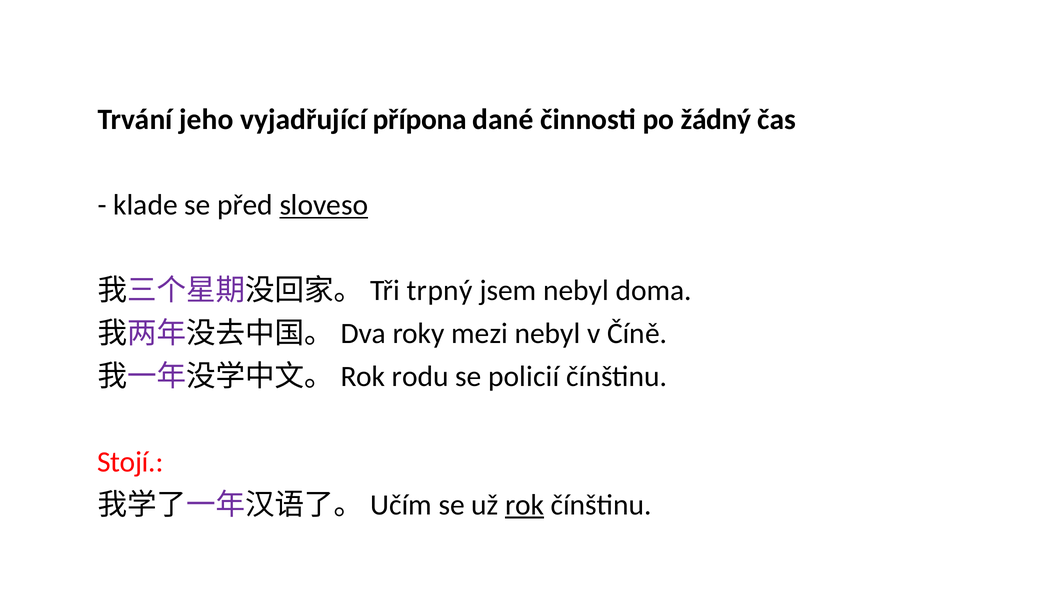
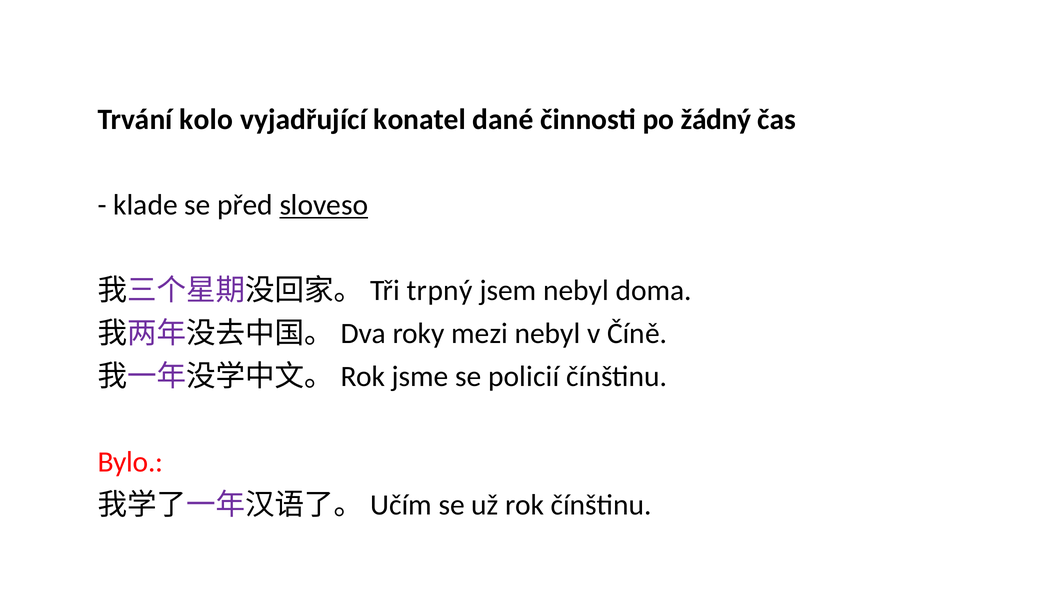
jeho: jeho -> kolo
přípona: přípona -> konatel
rodu: rodu -> jsme
Stojí: Stojí -> Bylo
rok underline: present -> none
